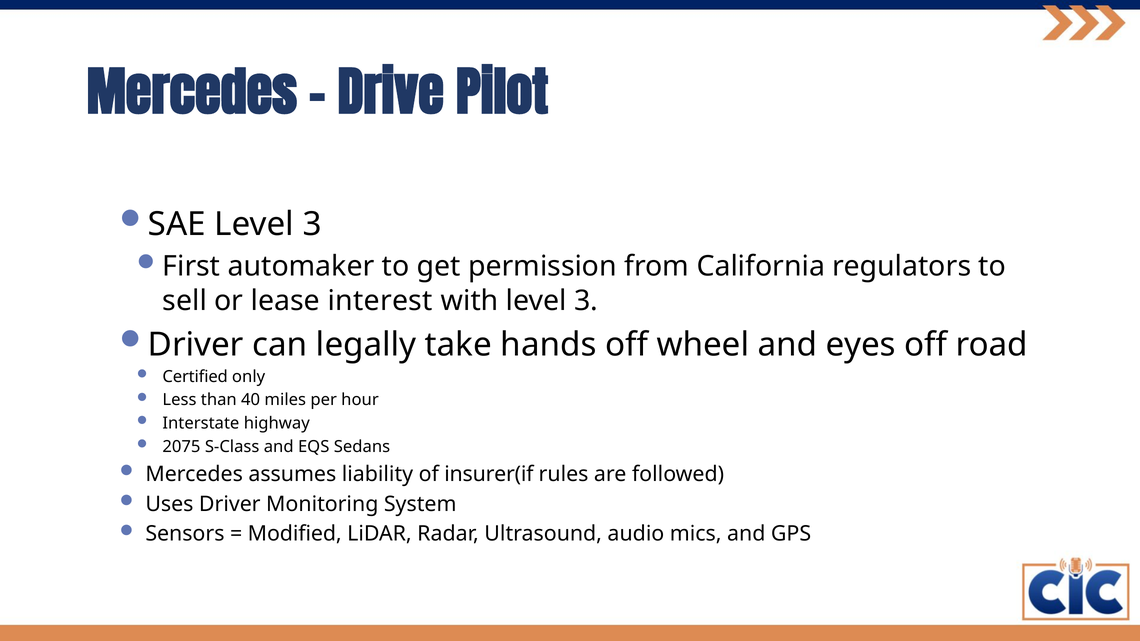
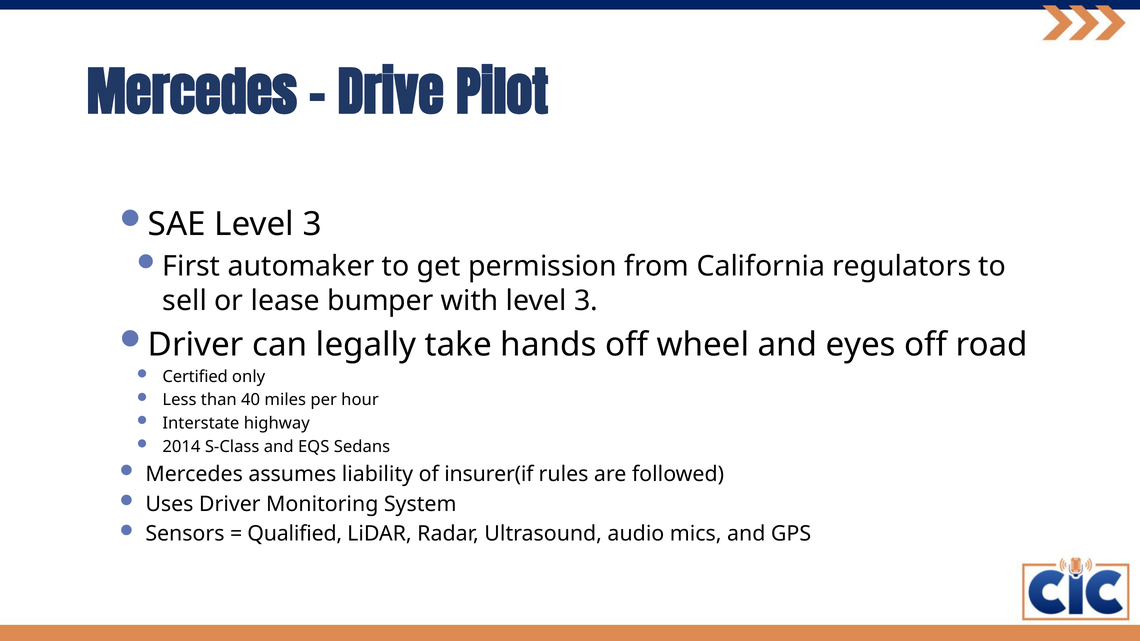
interest: interest -> bumper
2075: 2075 -> 2014
Modified: Modified -> Qualified
